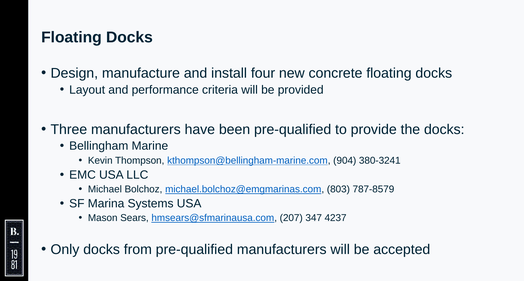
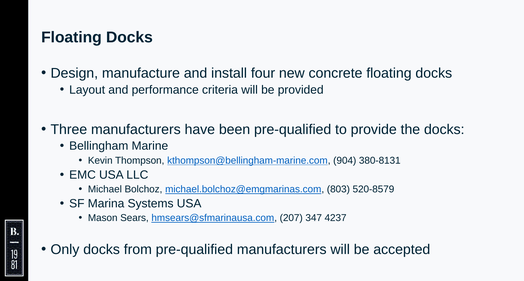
380-3241: 380-3241 -> 380-8131
787-8579: 787-8579 -> 520-8579
